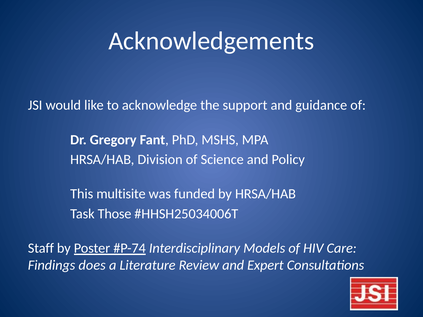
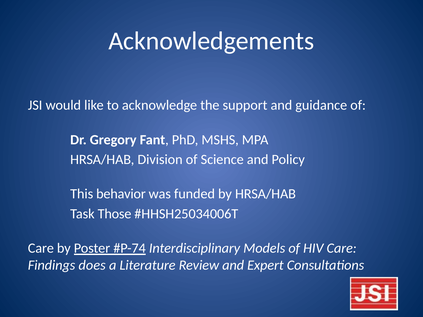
multisite: multisite -> behavior
Staff at (41, 248): Staff -> Care
